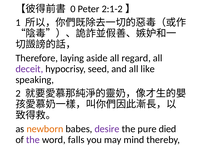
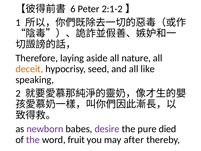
0: 0 -> 6
regard: regard -> nature
deceit colour: purple -> orange
newborn colour: orange -> purple
falls: falls -> fruit
mind: mind -> after
